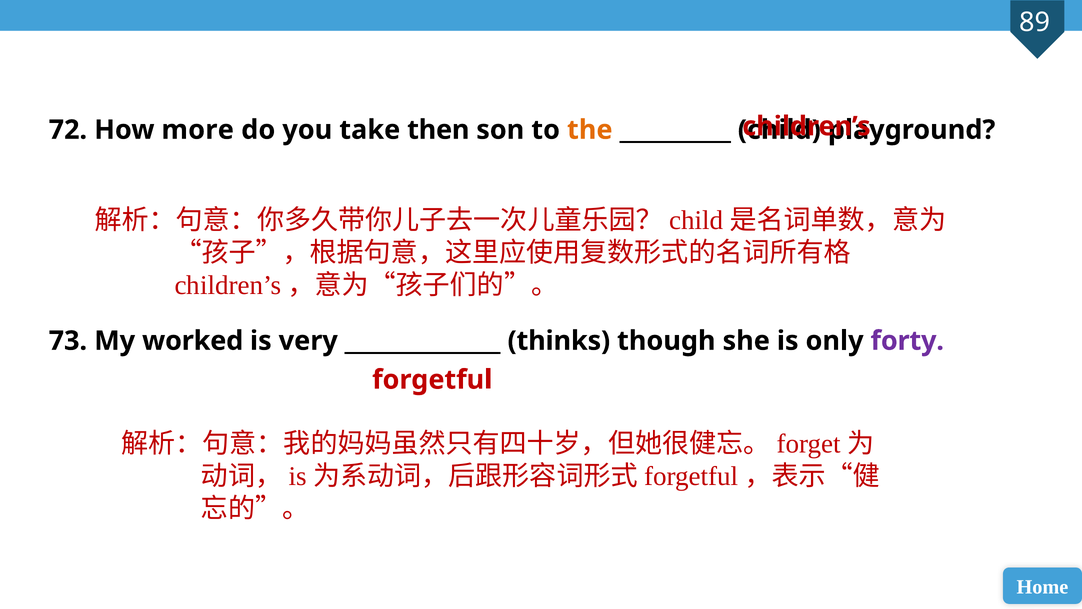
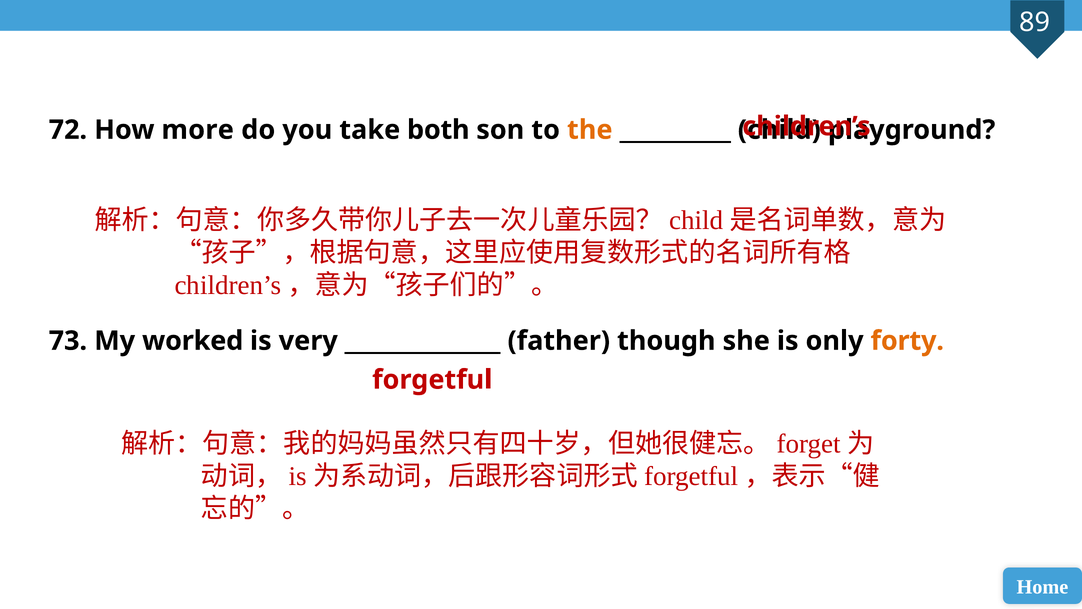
then: then -> both
thinks: thinks -> father
forty colour: purple -> orange
